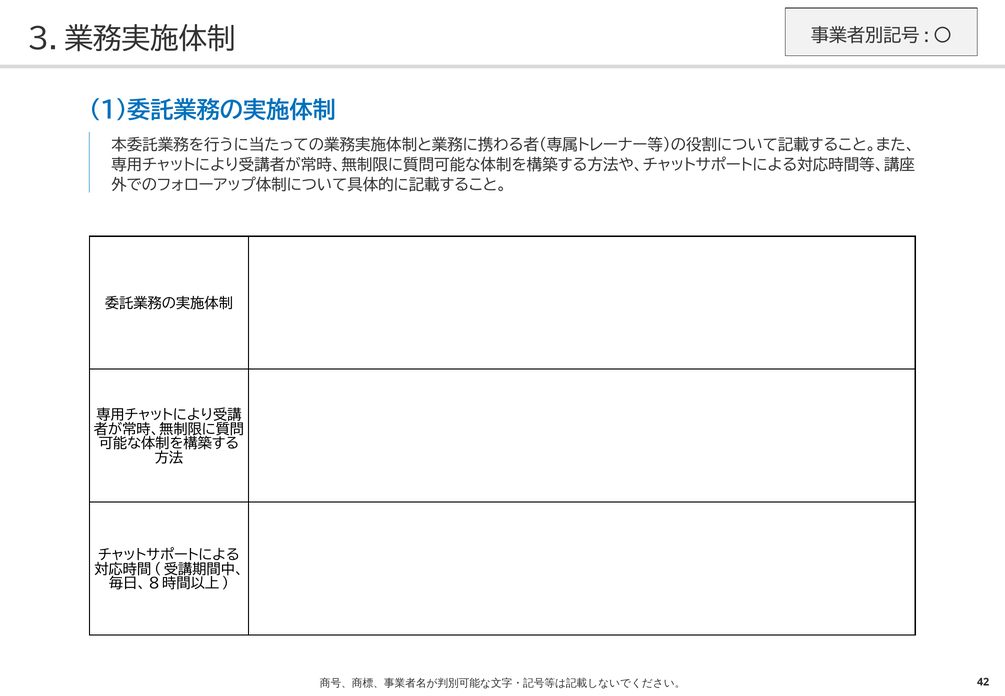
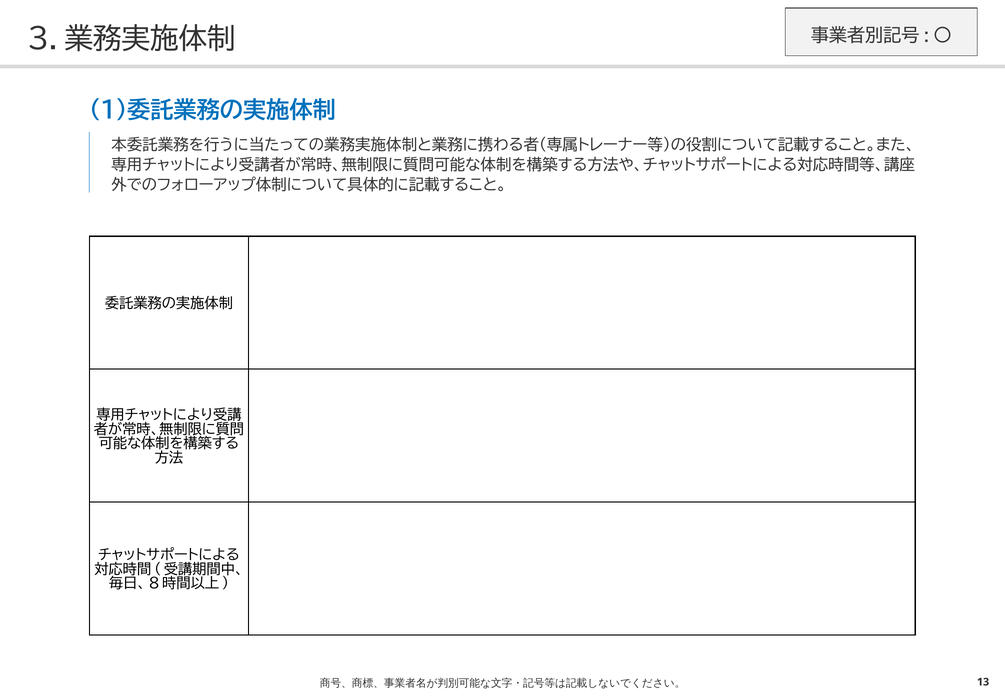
42: 42 -> 13
